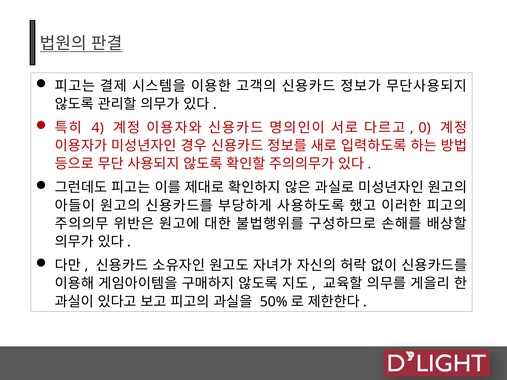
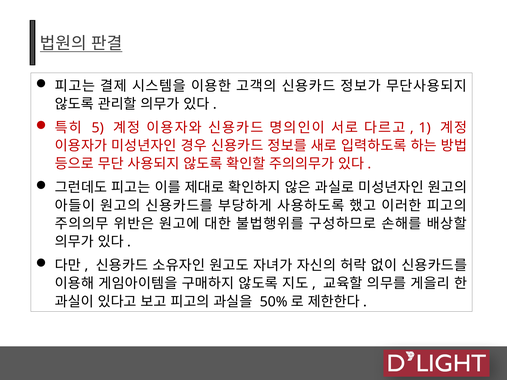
4: 4 -> 5
0: 0 -> 1
